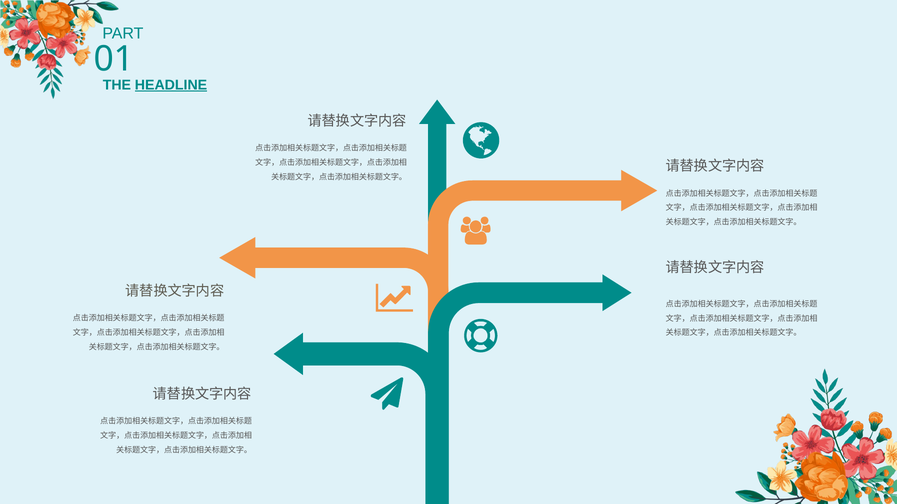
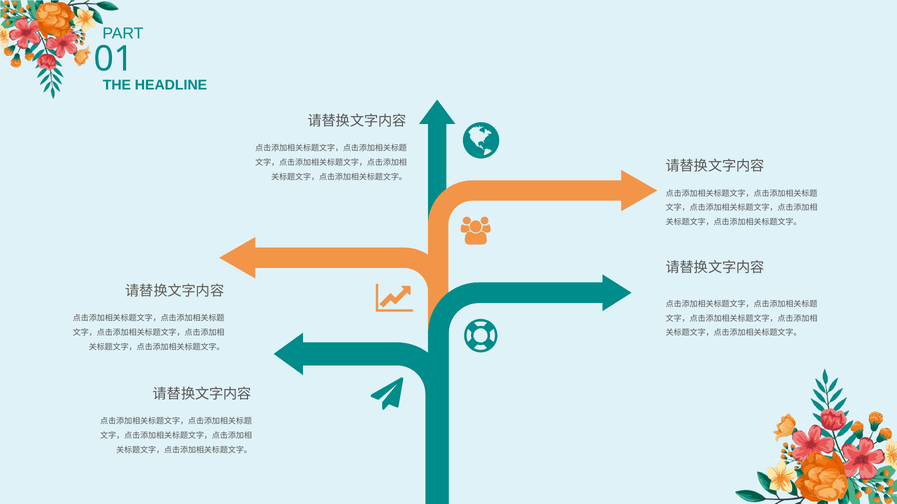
HEADLINE underline: present -> none
